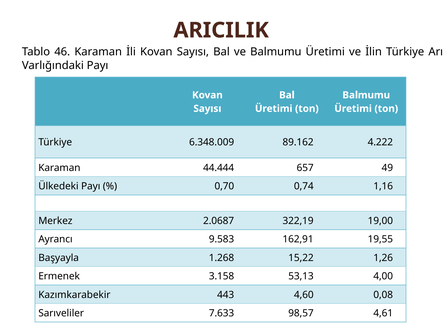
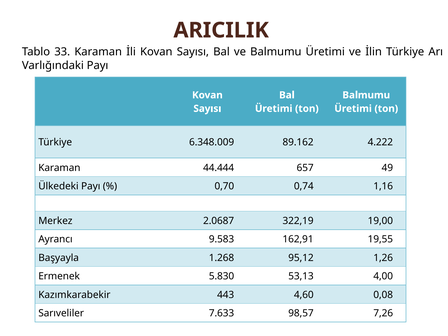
46: 46 -> 33
15,22: 15,22 -> 95,12
3.158: 3.158 -> 5.830
4,61: 4,61 -> 7,26
